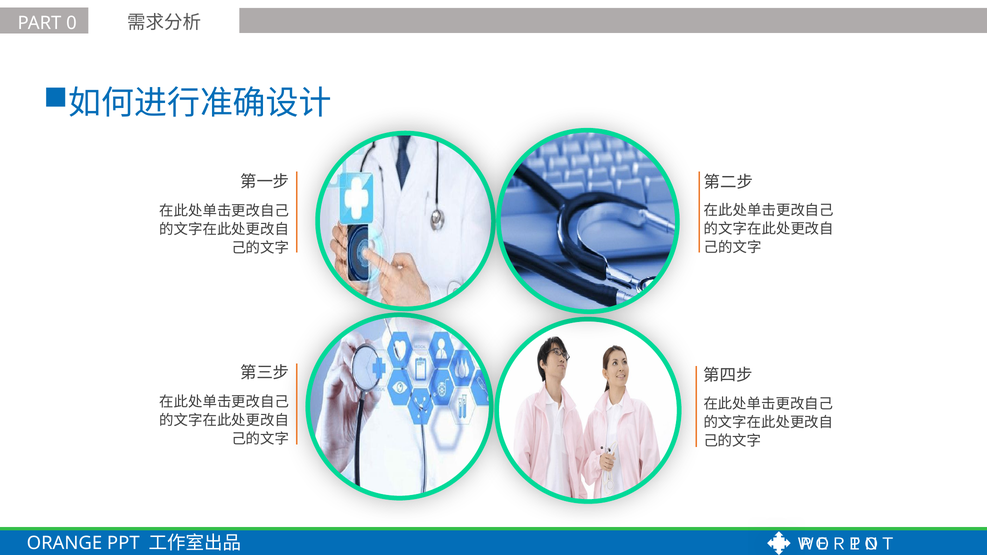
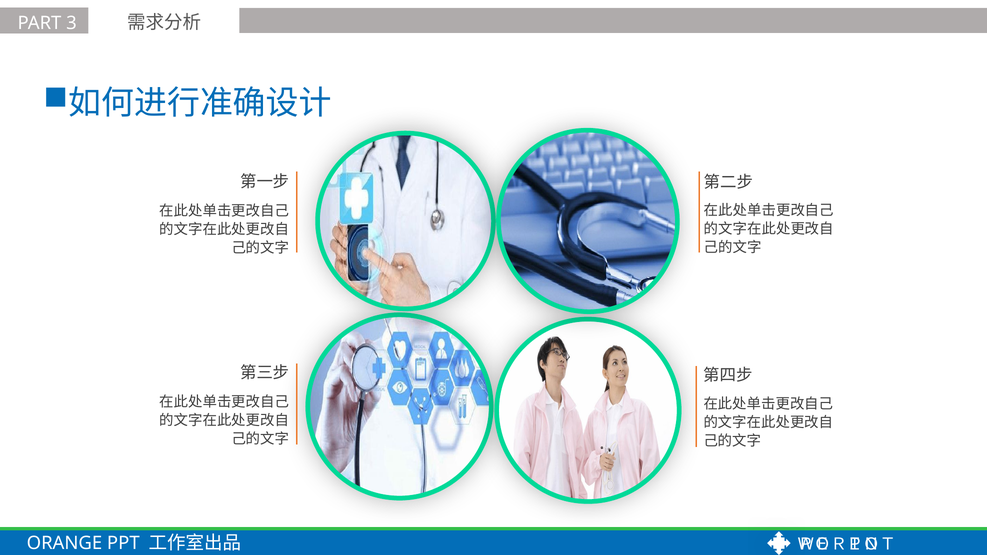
0: 0 -> 3
